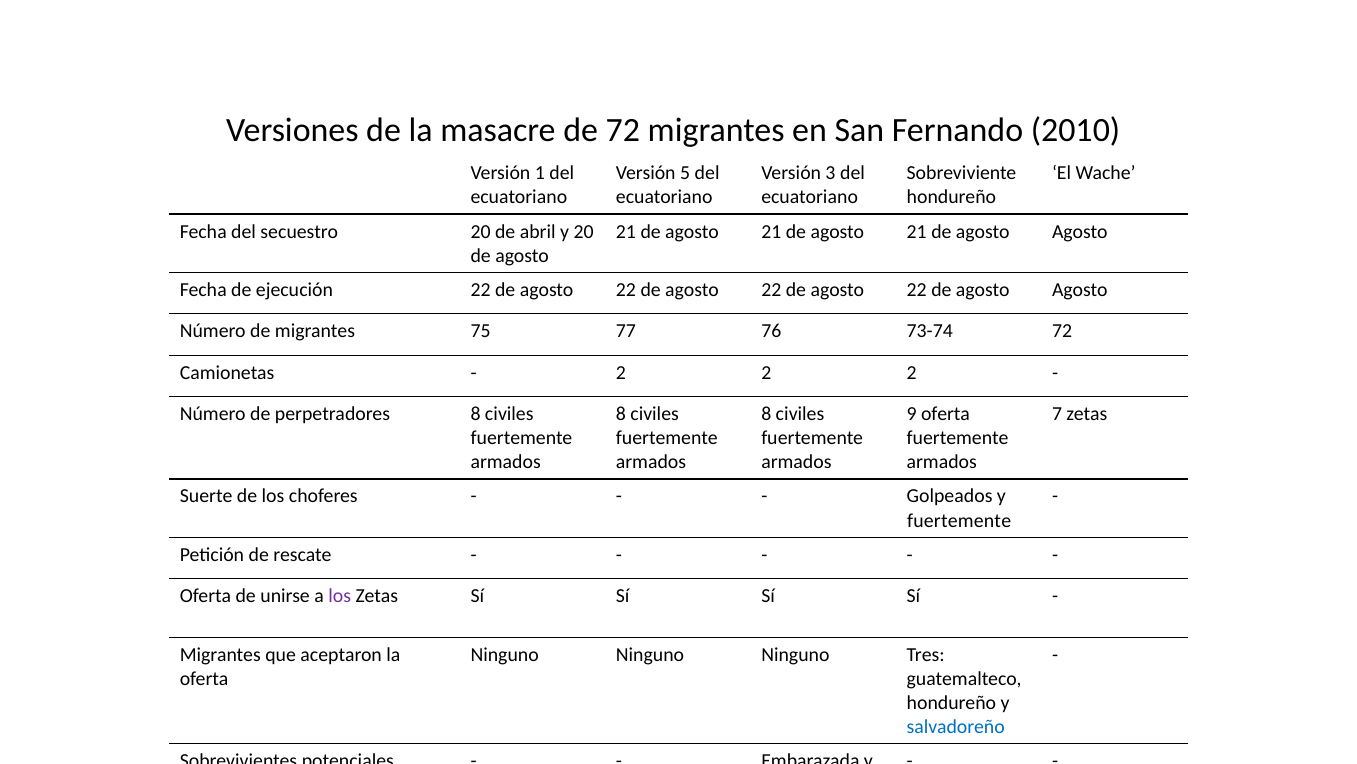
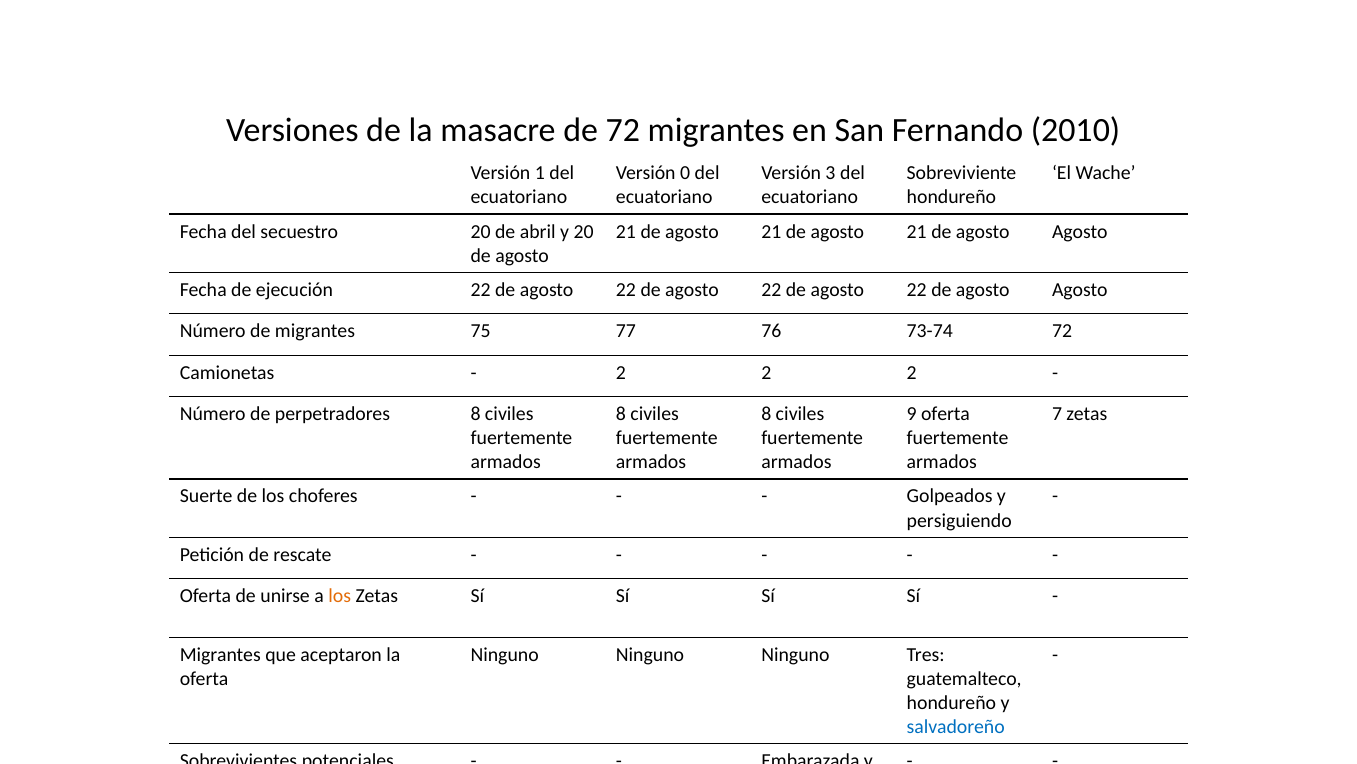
5: 5 -> 0
fuertemente at (959, 520): fuertemente -> persiguiendo
los at (340, 596) colour: purple -> orange
